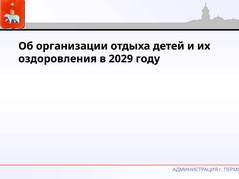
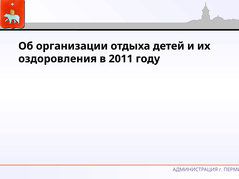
2029: 2029 -> 2011
